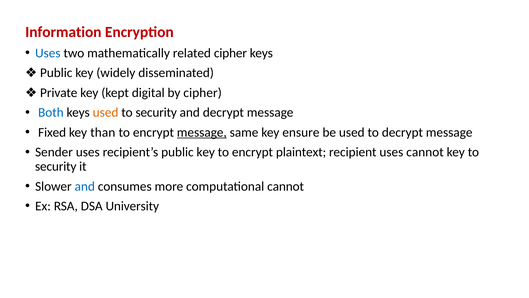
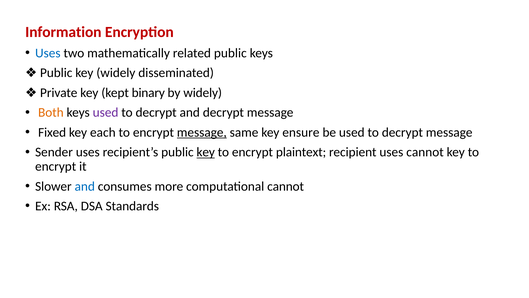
related cipher: cipher -> public
digital: digital -> binary
by cipher: cipher -> widely
Both colour: blue -> orange
used at (106, 112) colour: orange -> purple
security at (156, 112): security -> decrypt
than: than -> each
key at (206, 152) underline: none -> present
security at (56, 166): security -> encrypt
University: University -> Standards
